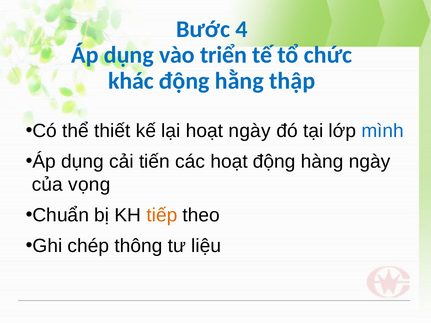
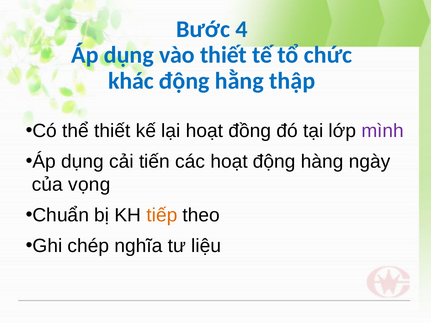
vào triển: triển -> thiết
hoạt ngày: ngày -> đồng
mình colour: blue -> purple
thông: thông -> nghĩa
